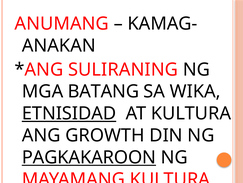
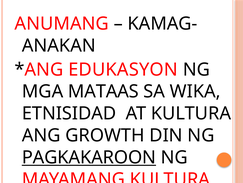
SULIRANING: SULIRANING -> EDUKASYON
BATANG: BATANG -> MATAAS
ETNISIDAD underline: present -> none
